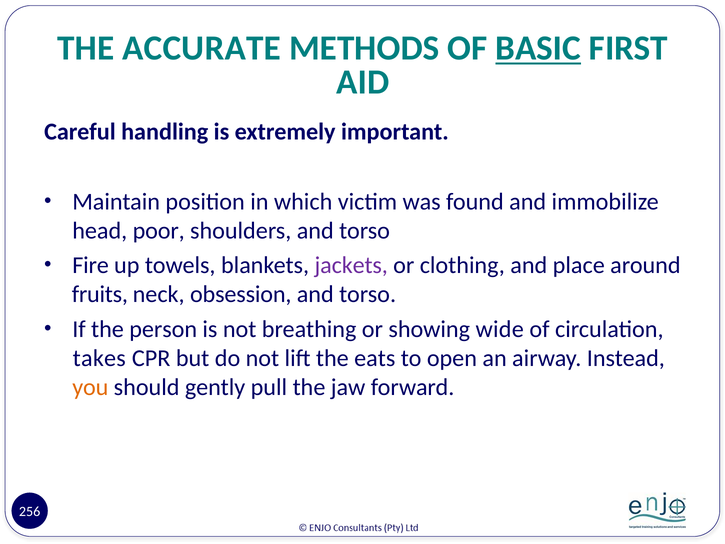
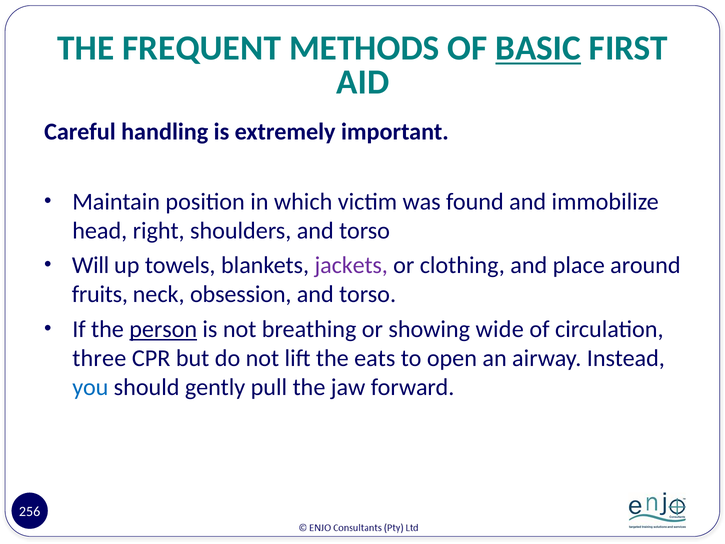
ACCURATE: ACCURATE -> FREQUENT
poor: poor -> right
Fire: Fire -> Will
person underline: none -> present
takes: takes -> three
you colour: orange -> blue
